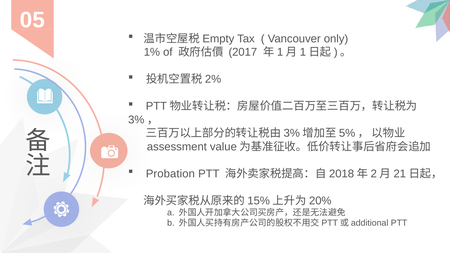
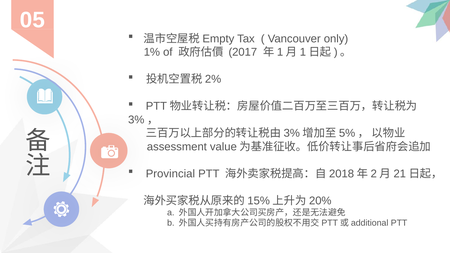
Probation: Probation -> Provincial
